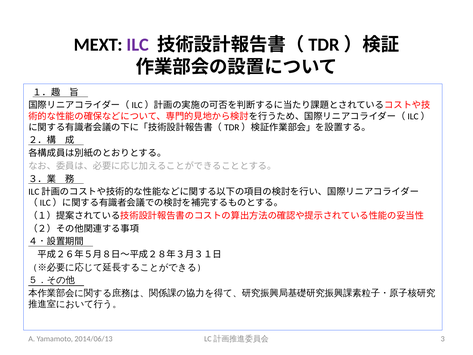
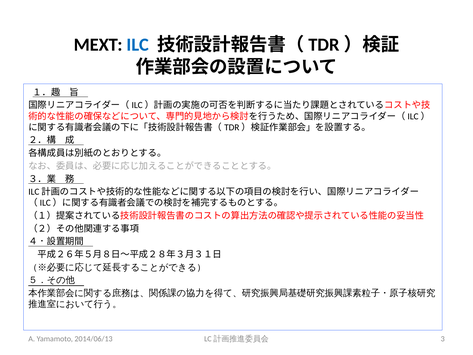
ILC colour: purple -> blue
